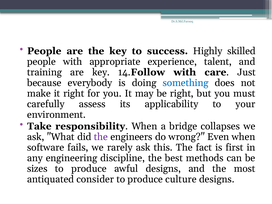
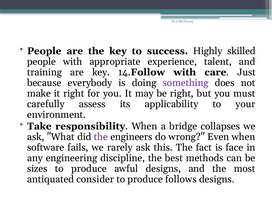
something colour: blue -> purple
first: first -> face
culture: culture -> follows
